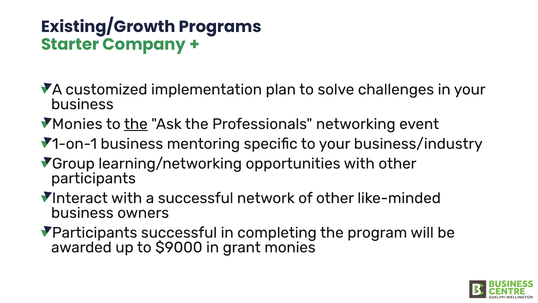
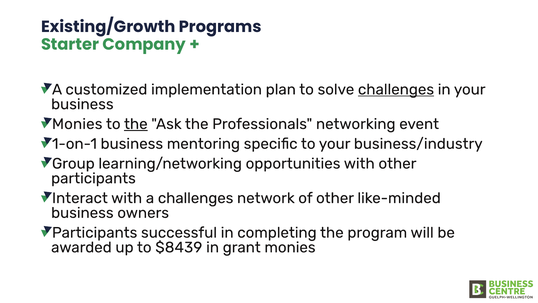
challenges at (396, 89) underline: none -> present
a successful: successful -> challenges
$9000: $9000 -> $8439
